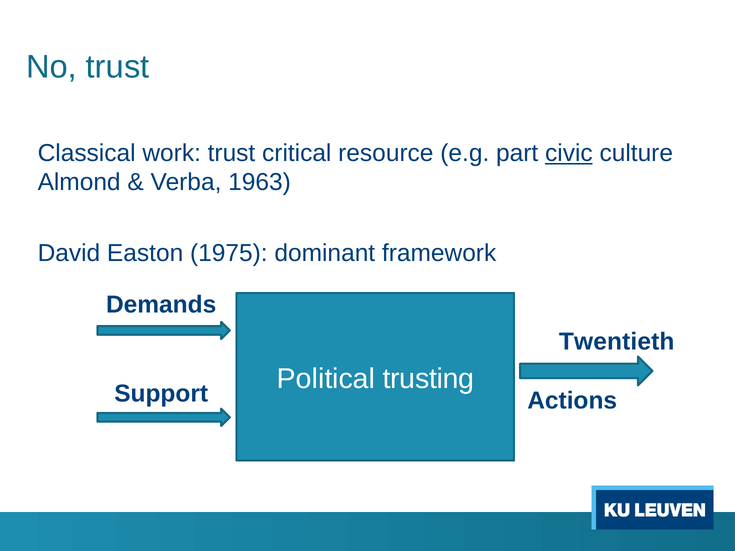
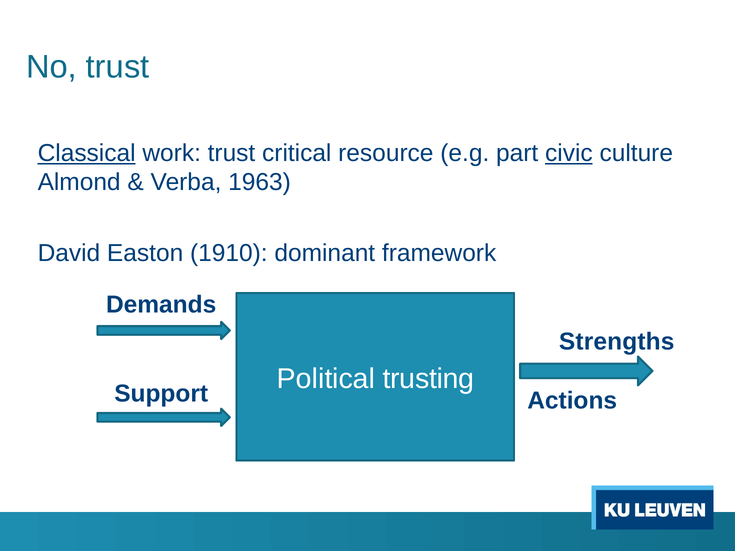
Classical underline: none -> present
1975: 1975 -> 1910
Twentieth: Twentieth -> Strengths
